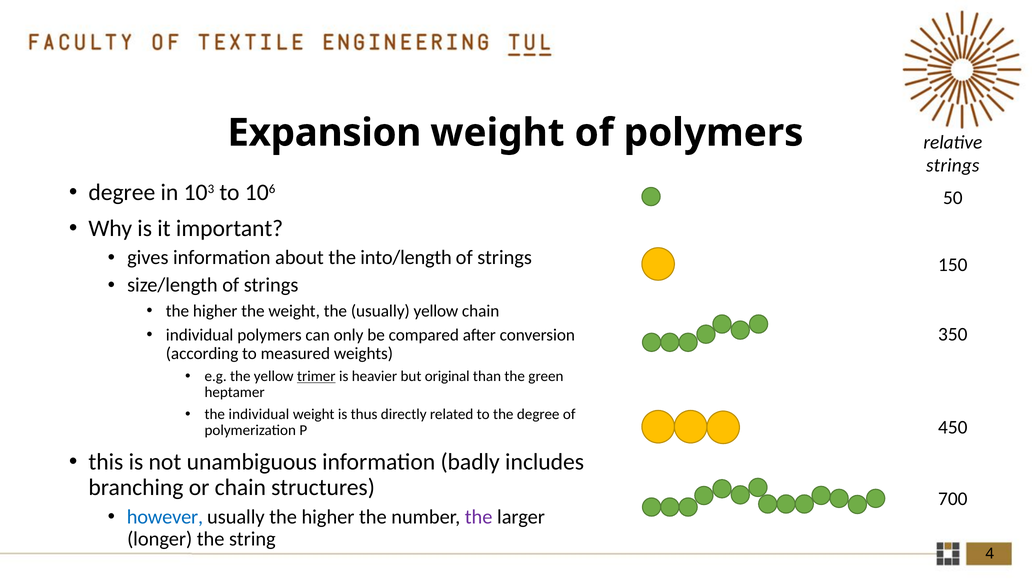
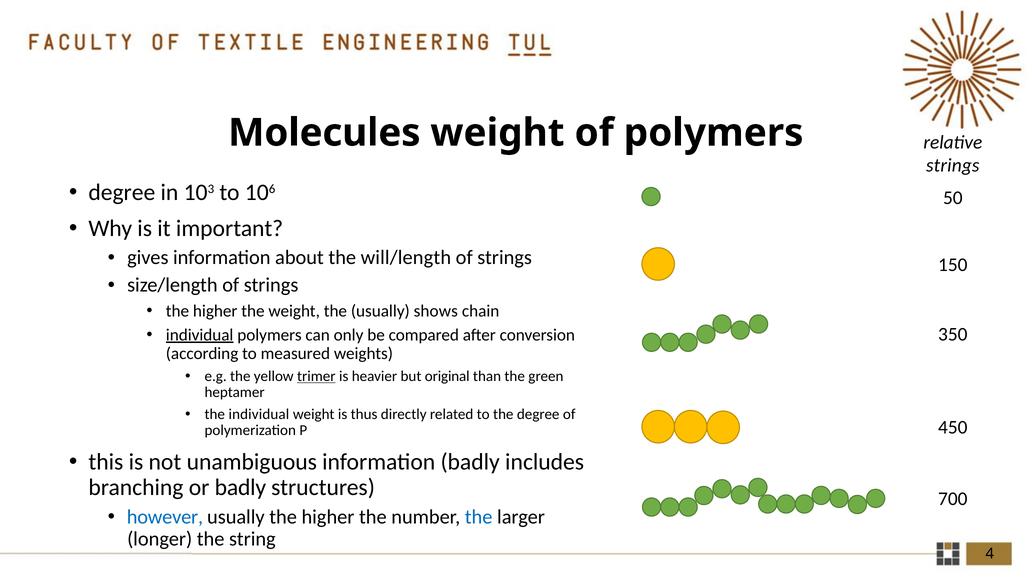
Expansion: Expansion -> Molecules
into/length: into/length -> will/length
usually yellow: yellow -> shows
individual at (200, 335) underline: none -> present
or chain: chain -> badly
the at (479, 516) colour: purple -> blue
